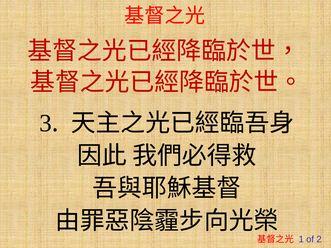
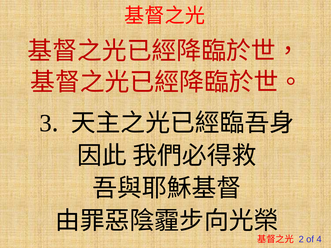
1: 1 -> 2
2: 2 -> 4
